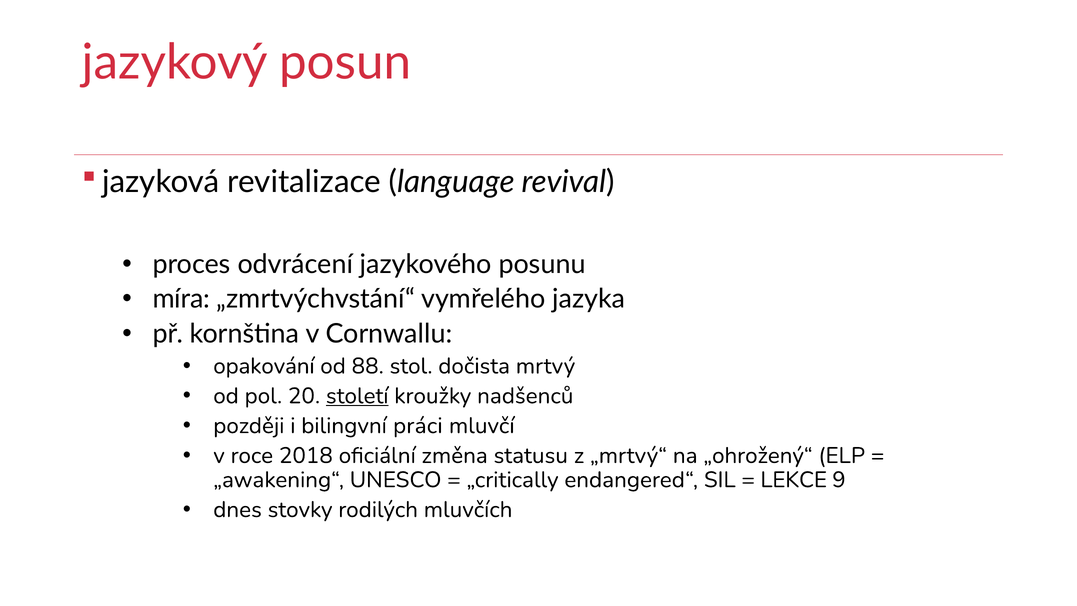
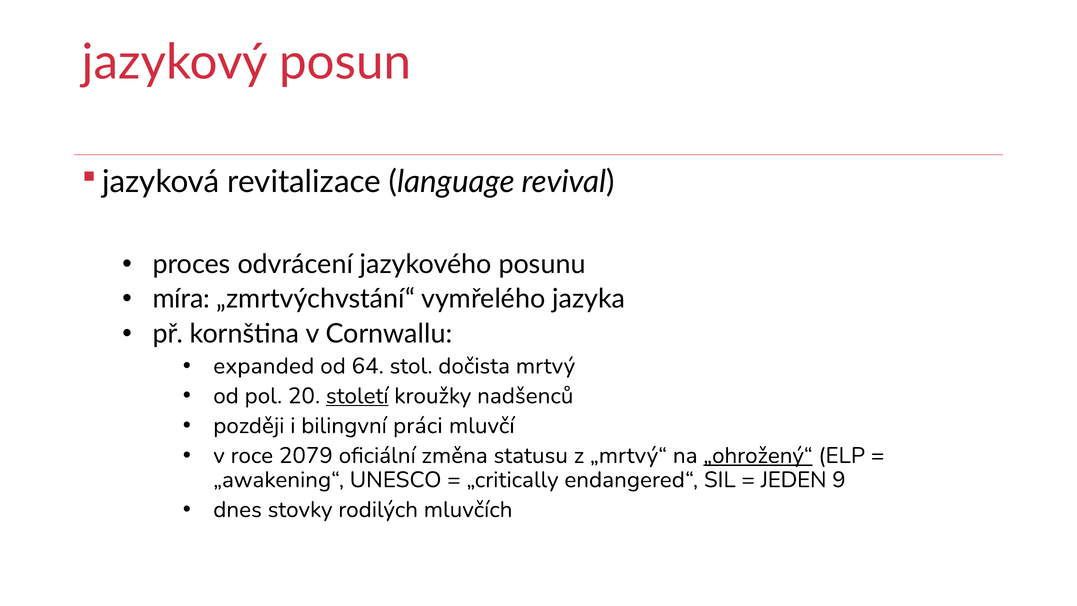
opakování: opakování -> expanded
88: 88 -> 64
2018: 2018 -> 2079
„ohrožený“ underline: none -> present
LEKCE: LEKCE -> JEDEN
